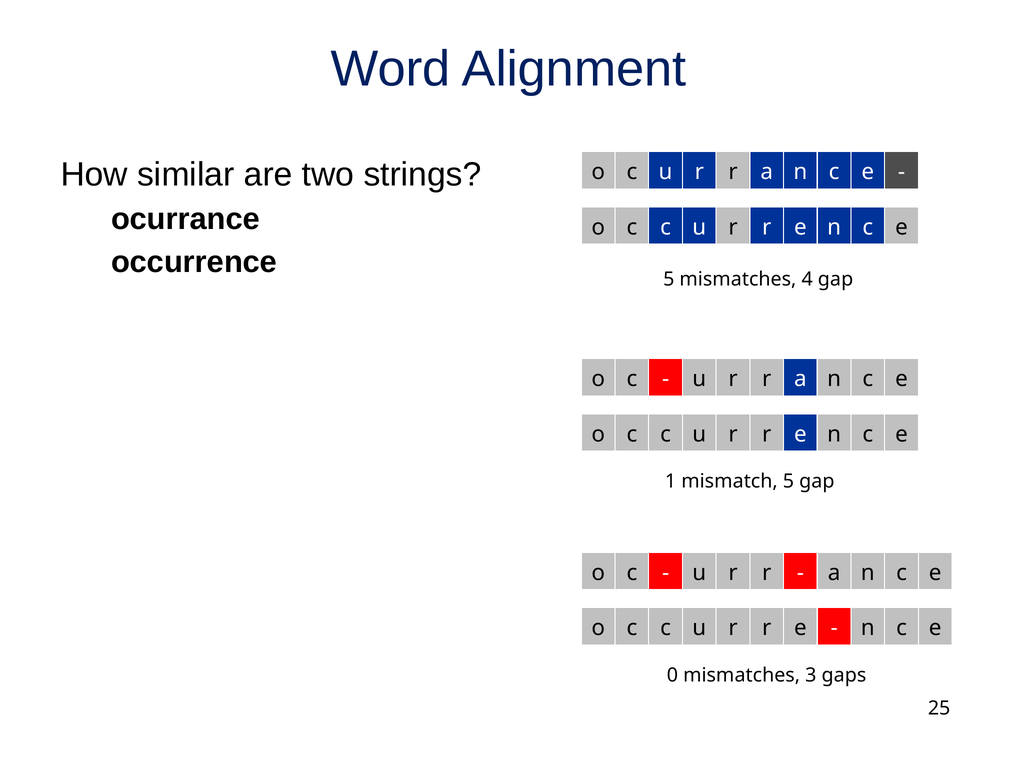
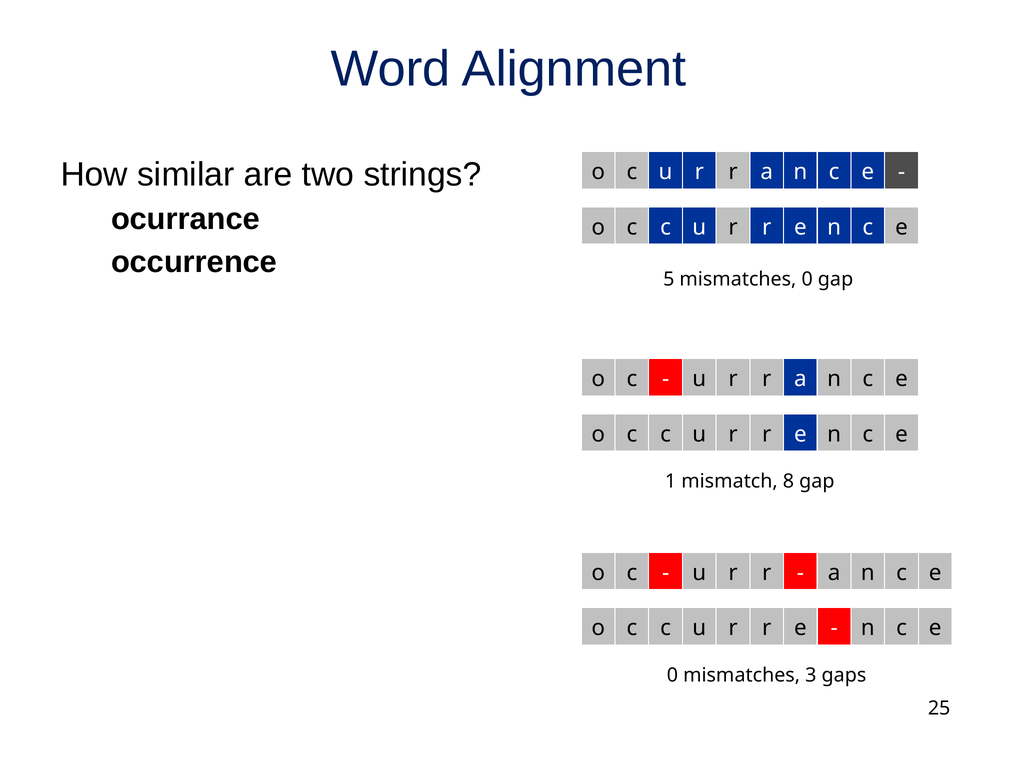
mismatches 4: 4 -> 0
mismatch 5: 5 -> 8
